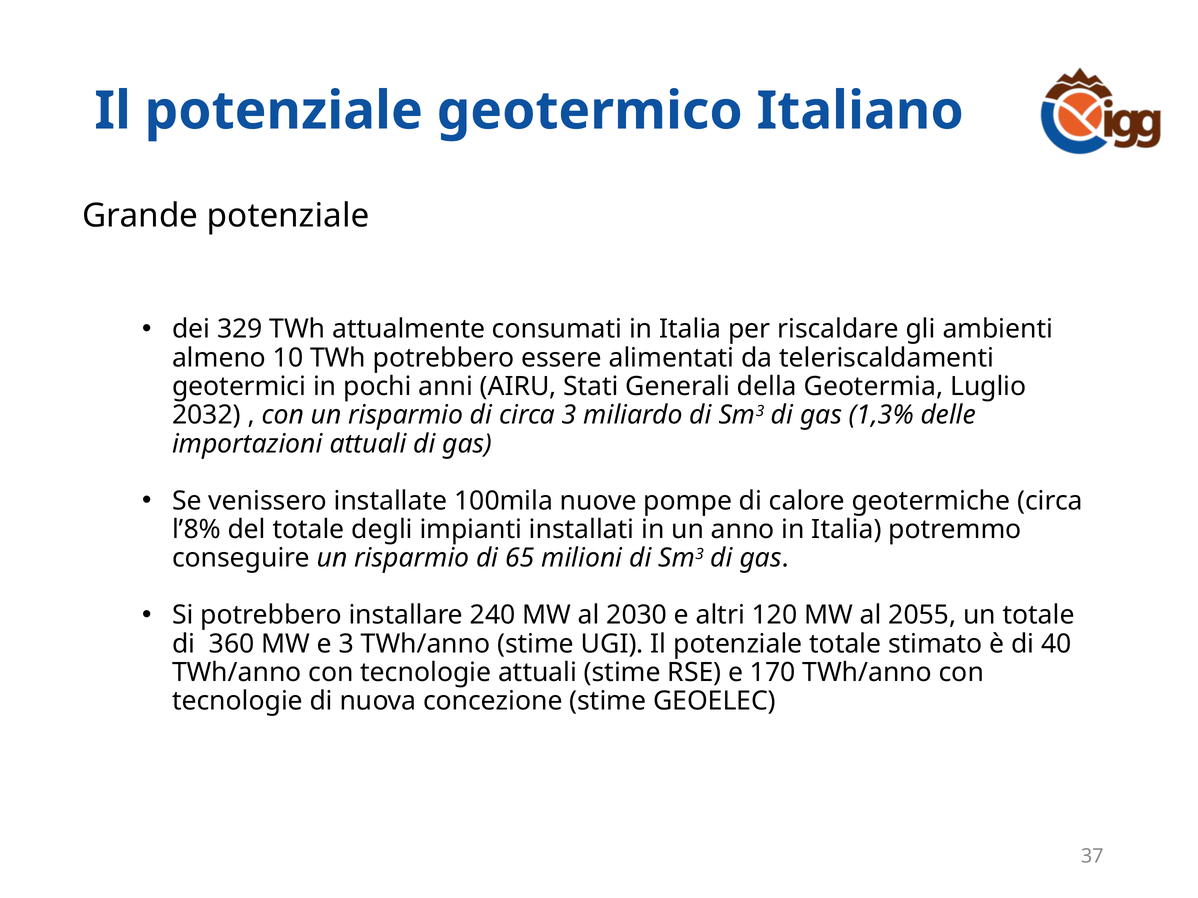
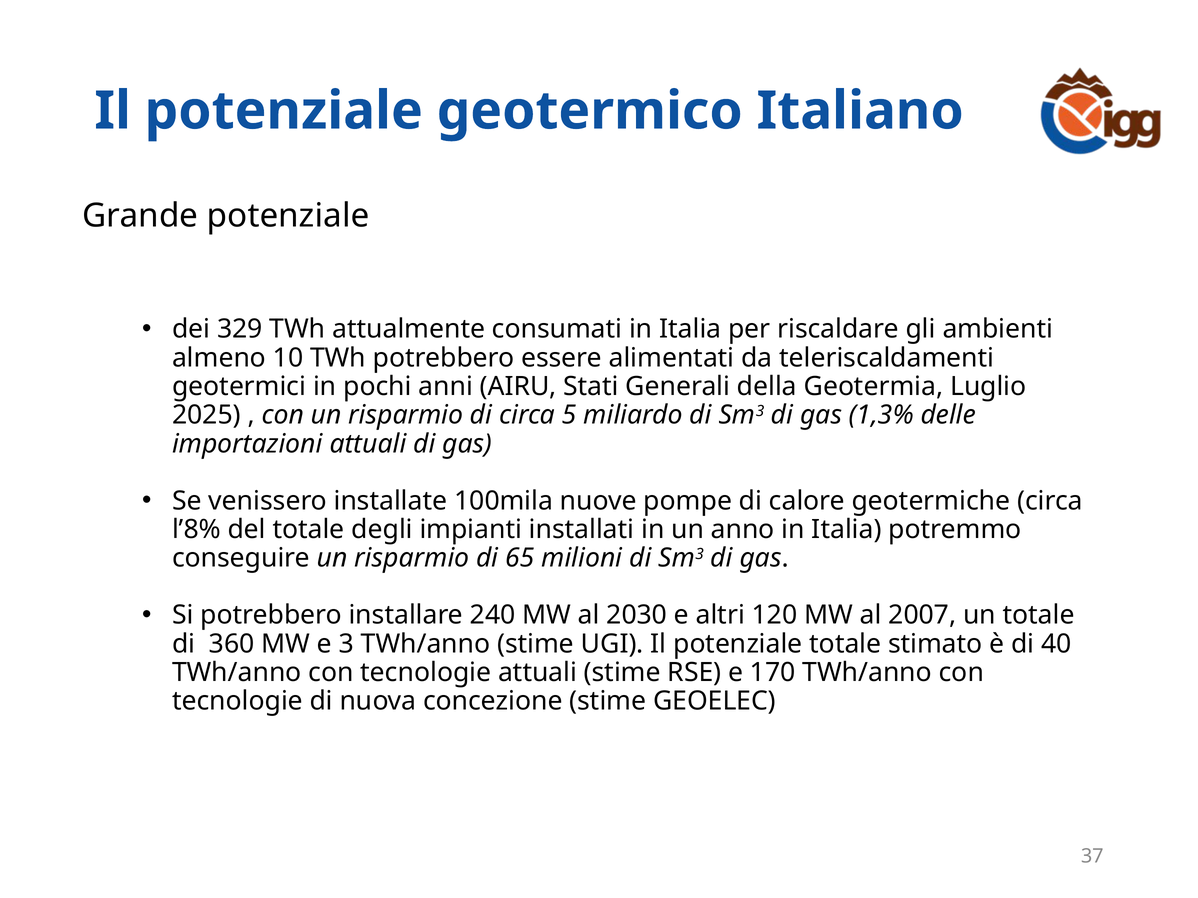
2032: 2032 -> 2025
circa 3: 3 -> 5
2055: 2055 -> 2007
